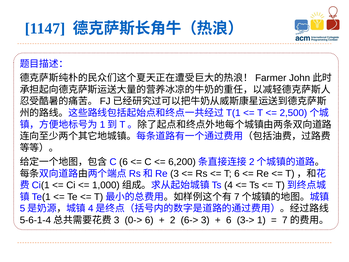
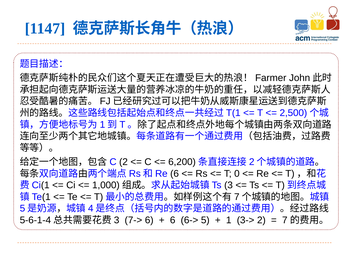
6 at (123, 162): 6 -> 2
3 at (175, 173): 3 -> 6
T 6: 6 -> 0
4: 4 -> 3
0->: 0-> -> 7->
2 at (173, 220): 2 -> 6
6-> 3: 3 -> 5
6 at (229, 220): 6 -> 1
3-> 1: 1 -> 2
